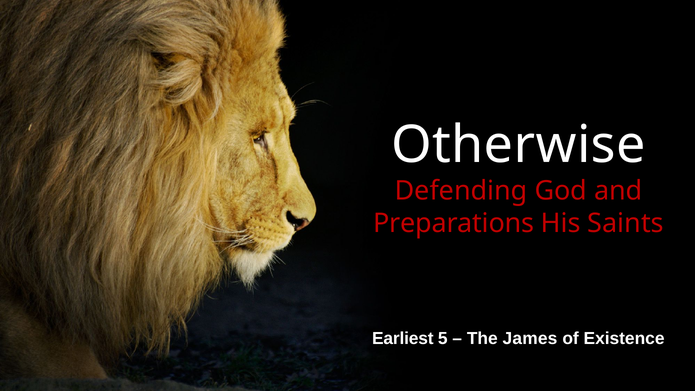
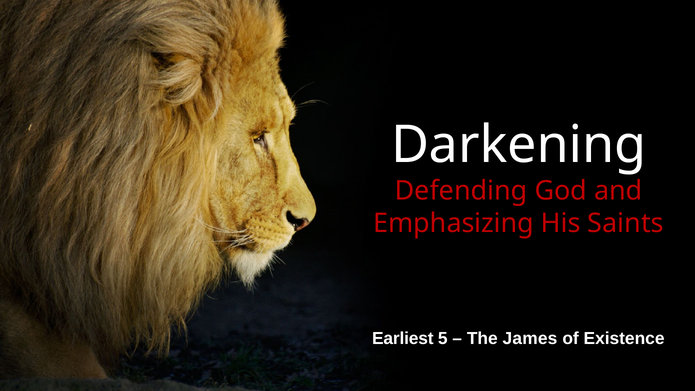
Otherwise: Otherwise -> Darkening
Preparations: Preparations -> Emphasizing
